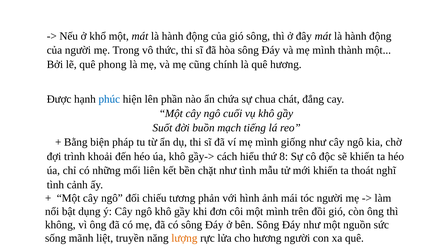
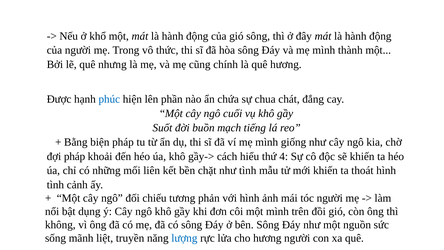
phong: phong -> nhưng
đợi trình: trình -> pháp
8: 8 -> 4
thoát nghĩ: nghĩ -> hình
lượng colour: orange -> blue
